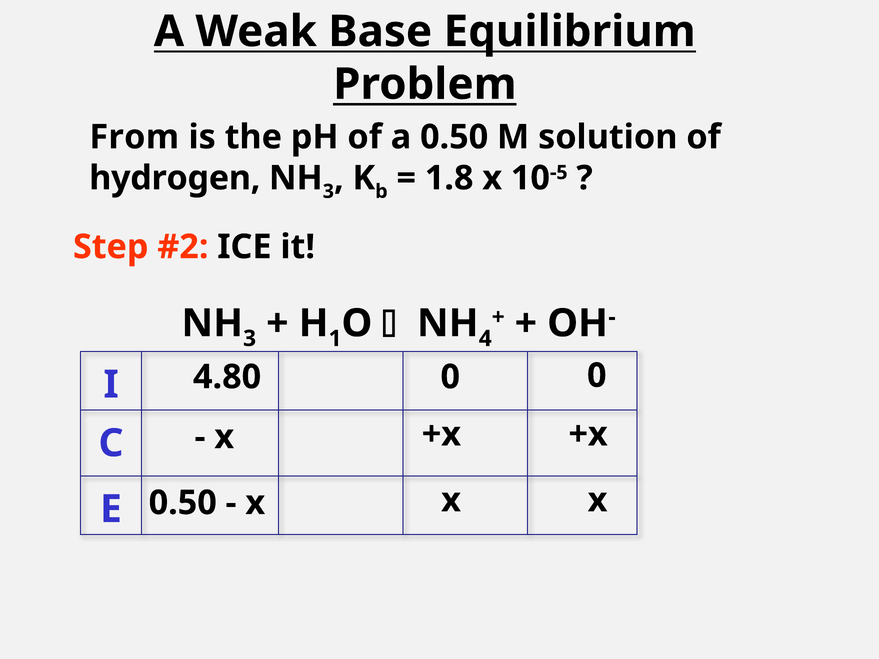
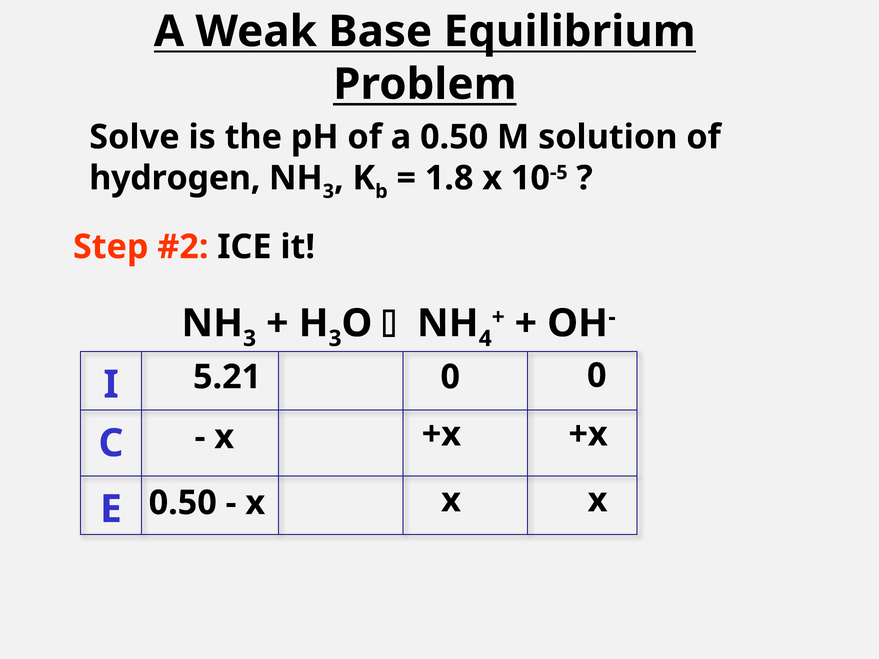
From: From -> Solve
1 at (335, 339): 1 -> 3
4.80: 4.80 -> 5.21
